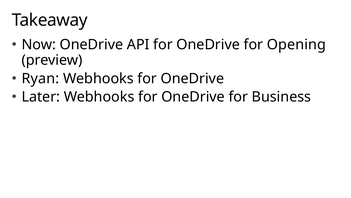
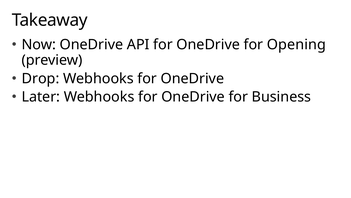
Ryan: Ryan -> Drop
